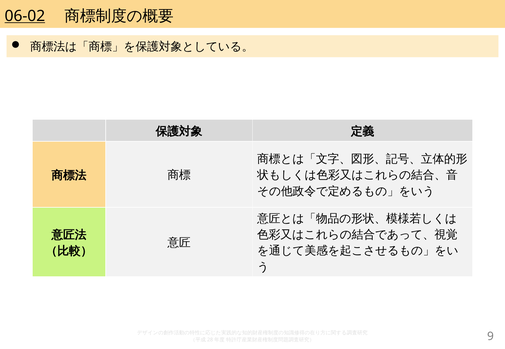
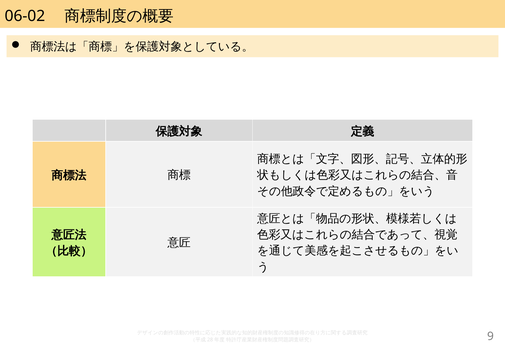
06-02 underline: present -> none
